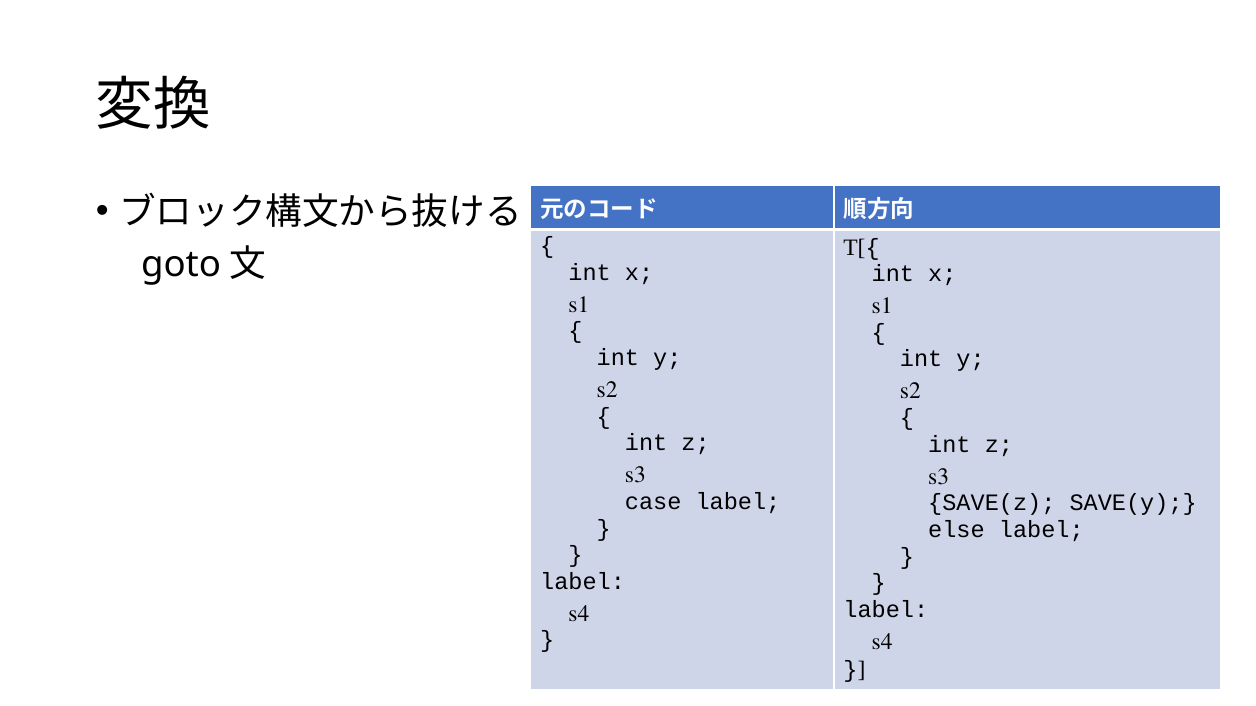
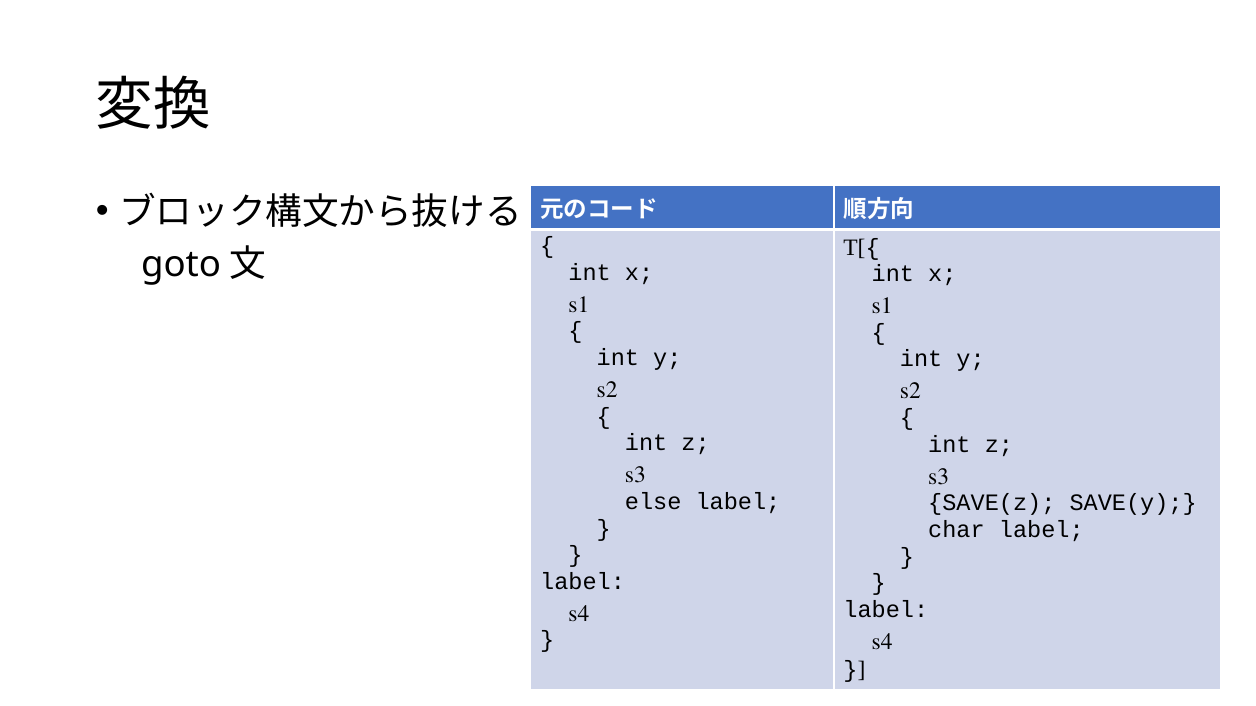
case: case -> else
else: else -> char
